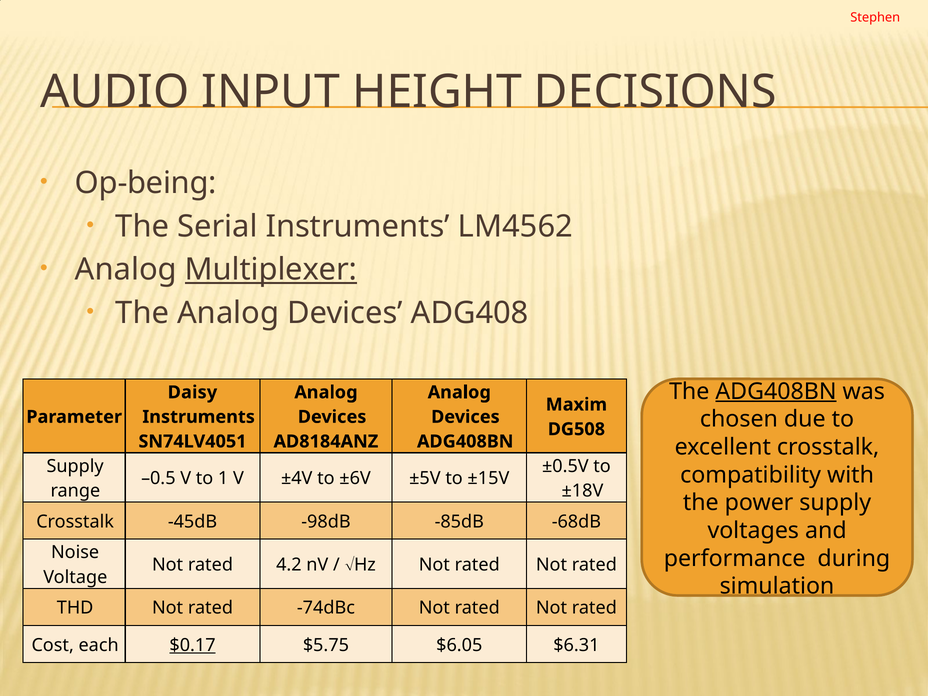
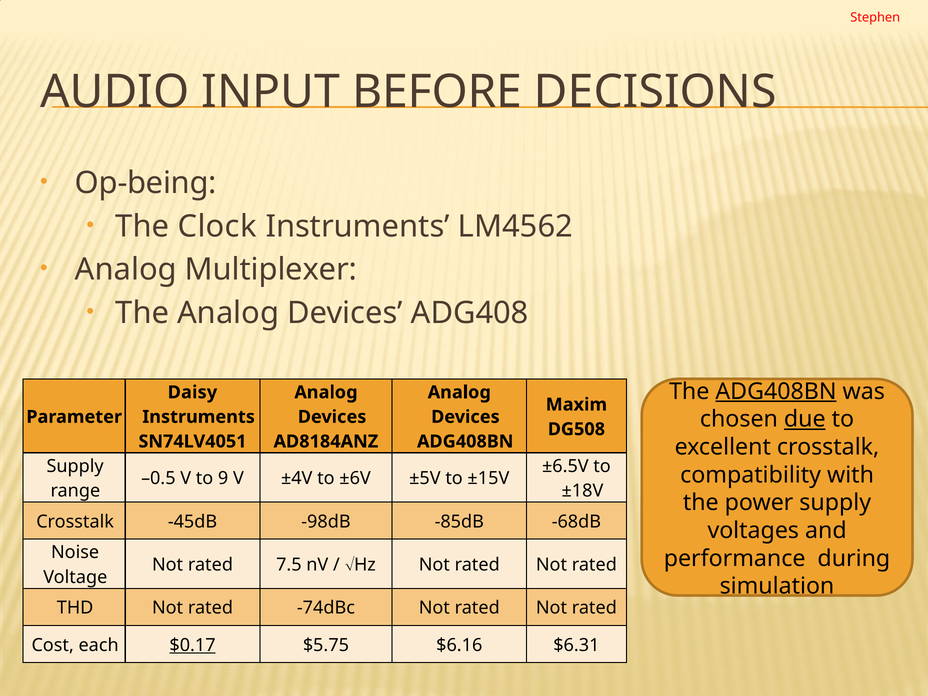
HEIGHT: HEIGHT -> BEFORE
Serial: Serial -> Clock
Multiplexer underline: present -> none
due underline: none -> present
±0.5V: ±0.5V -> ±6.5V
1: 1 -> 9
4.2: 4.2 -> 7.5
$6.05: $6.05 -> $6.16
